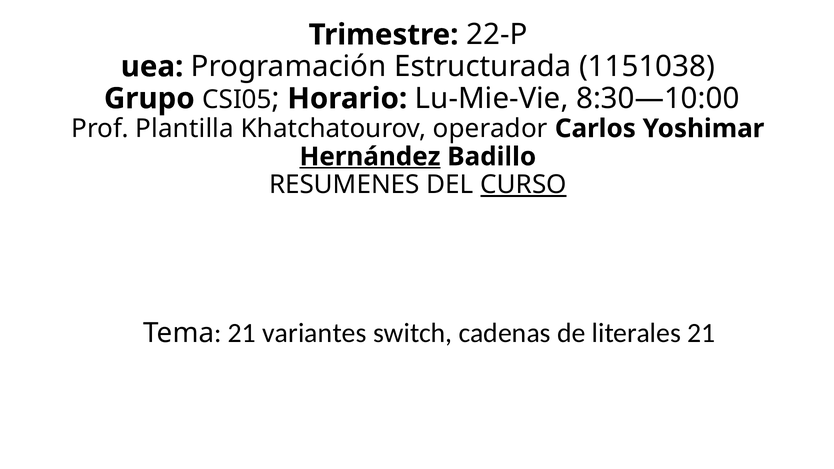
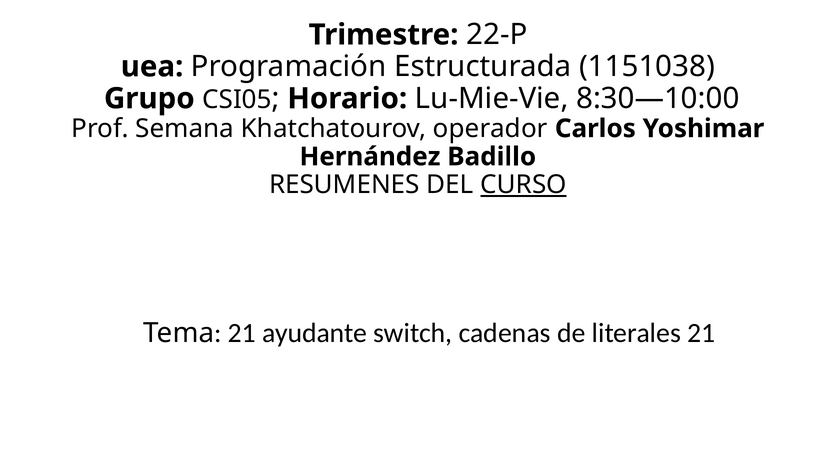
Plantilla: Plantilla -> Semana
Hernández underline: present -> none
variantes: variantes -> ayudante
